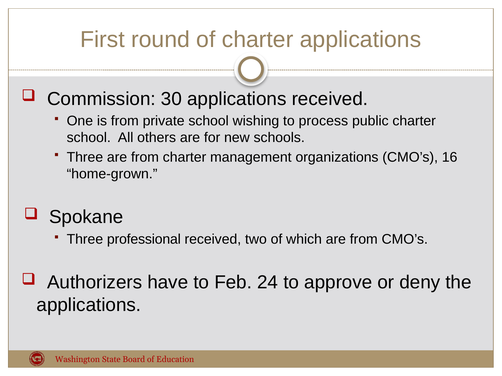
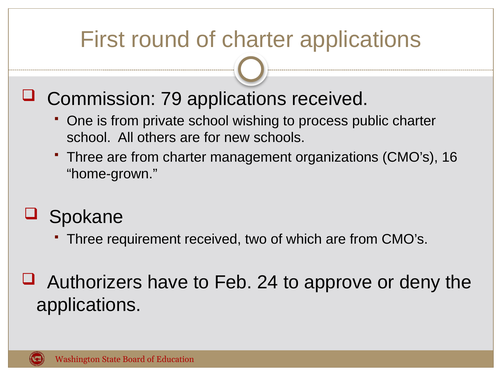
30: 30 -> 79
professional: professional -> requirement
